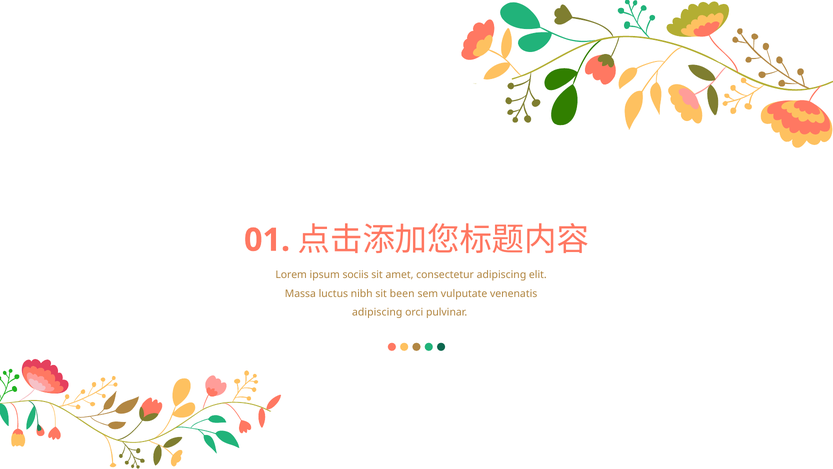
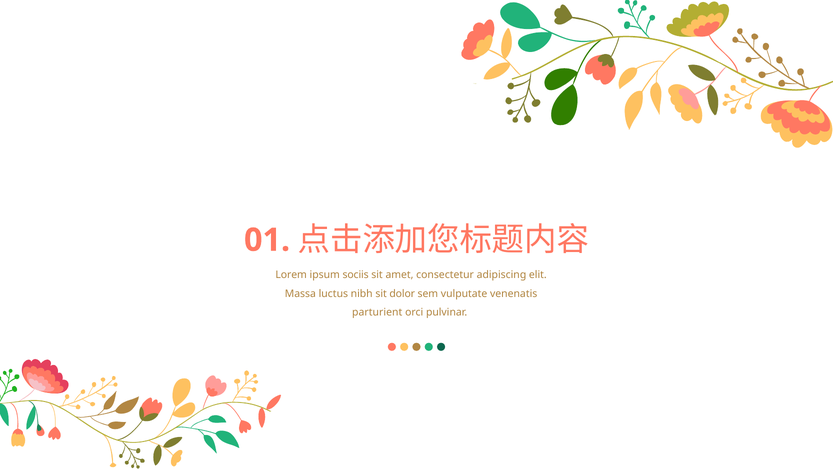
been: been -> dolor
adipiscing at (377, 312): adipiscing -> parturient
